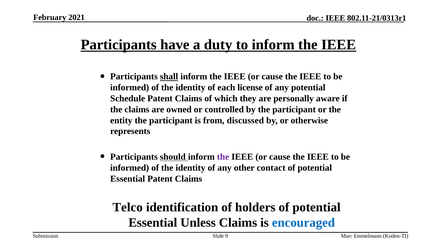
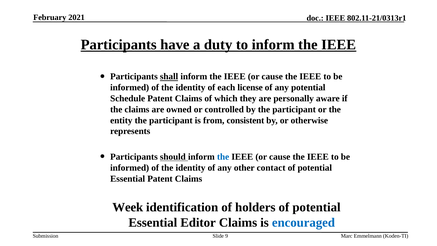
discussed: discussed -> consistent
the at (223, 157) colour: purple -> blue
Telco: Telco -> Week
Unless: Unless -> Editor
